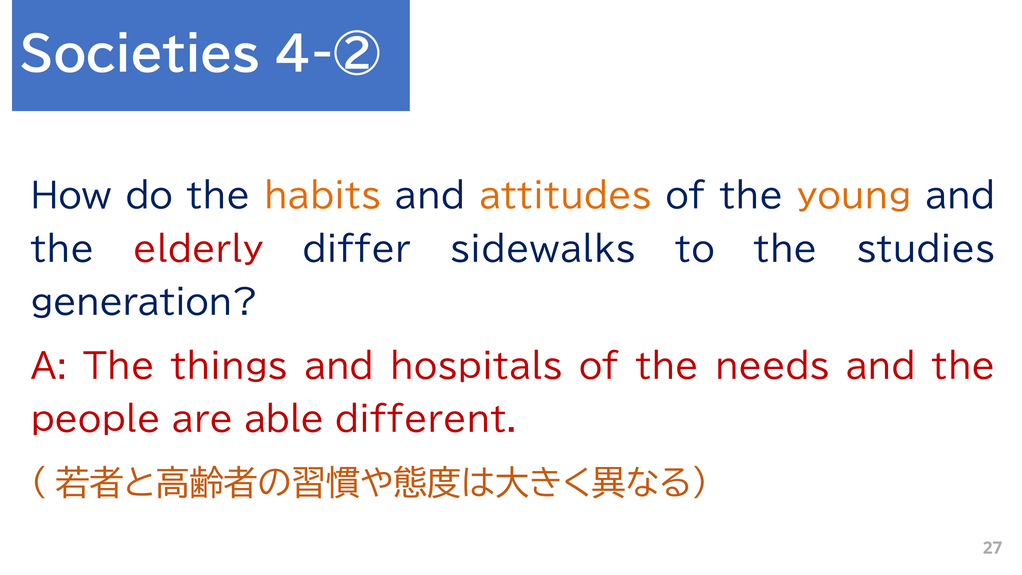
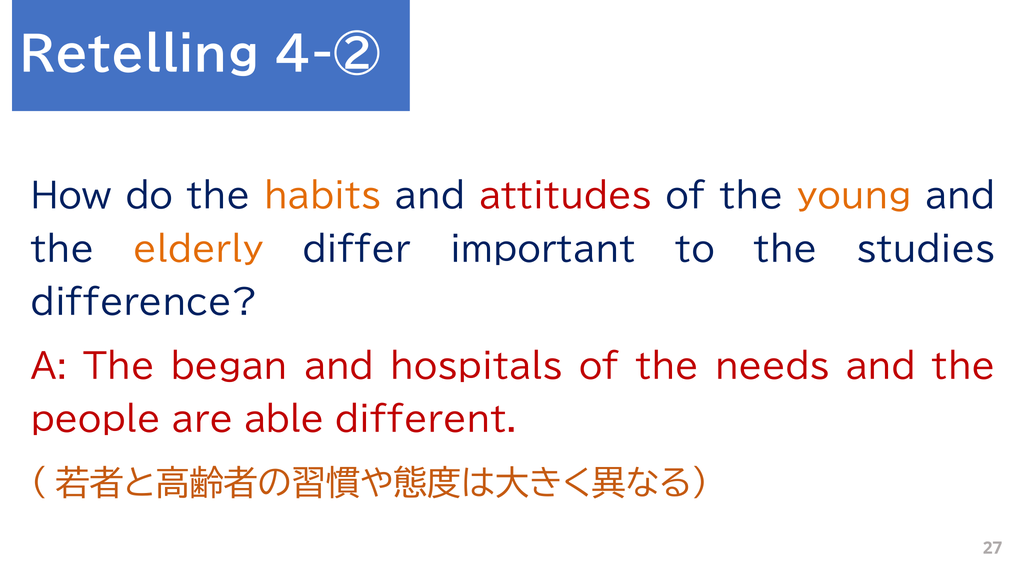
Societies: Societies -> Retelling
attitudes colour: orange -> red
elderly colour: red -> orange
sidewalks: sidewalks -> important
generation: generation -> difference
things: things -> began
